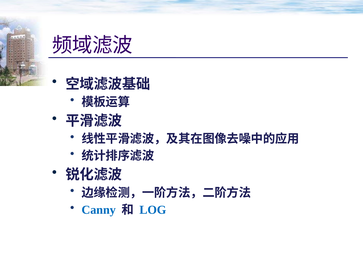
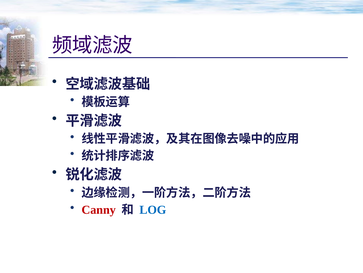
Canny colour: blue -> red
